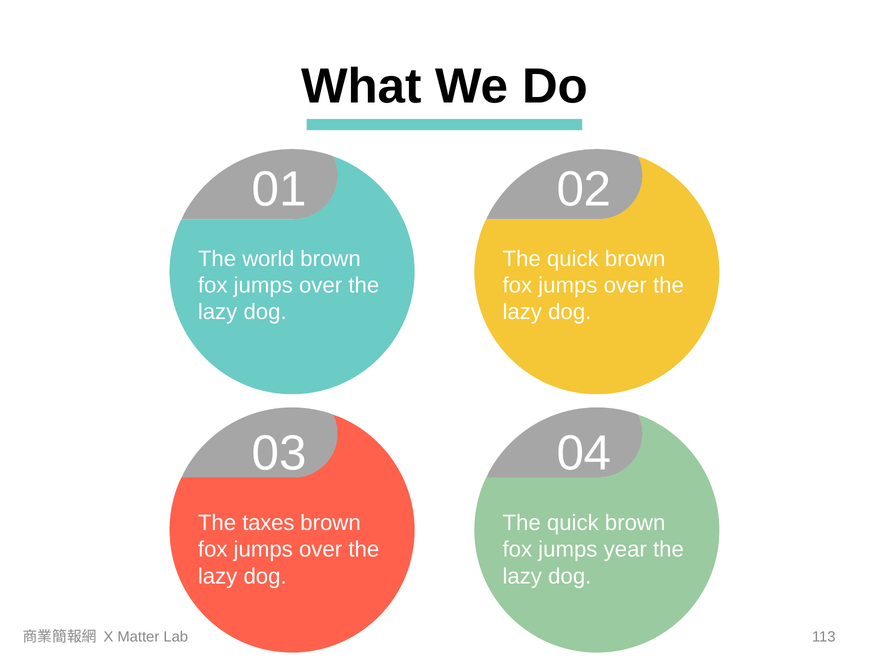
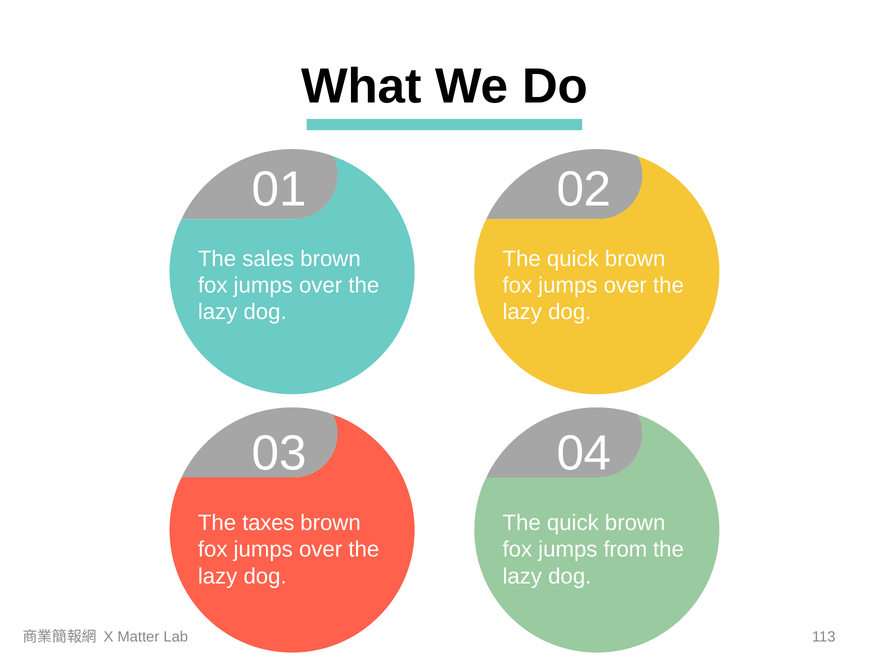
world: world -> sales
year: year -> from
